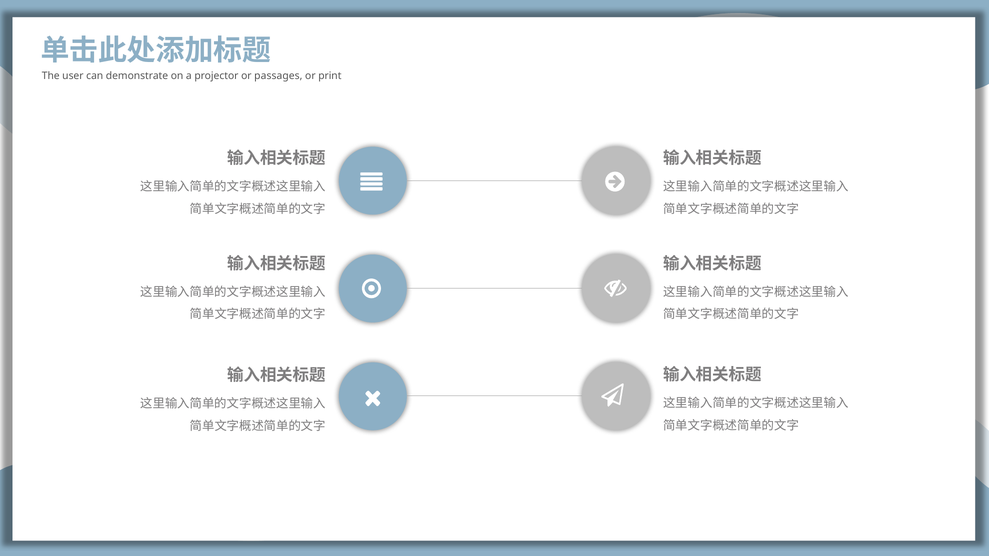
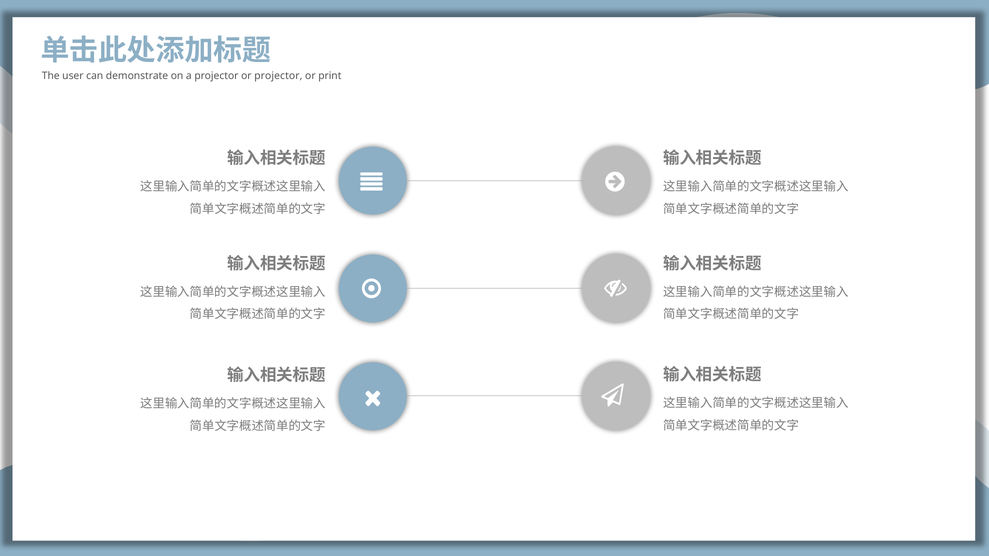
or passages: passages -> projector
